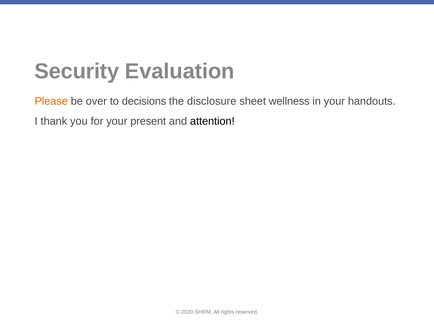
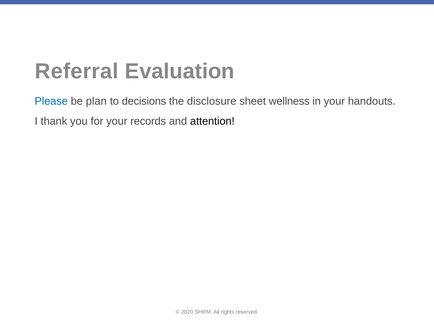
Security: Security -> Referral
Please colour: orange -> blue
over: over -> plan
present: present -> records
